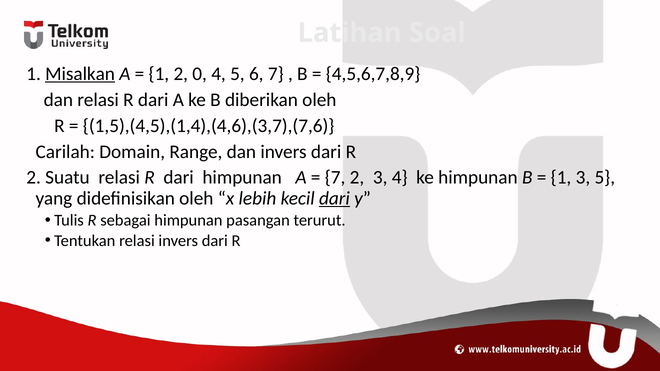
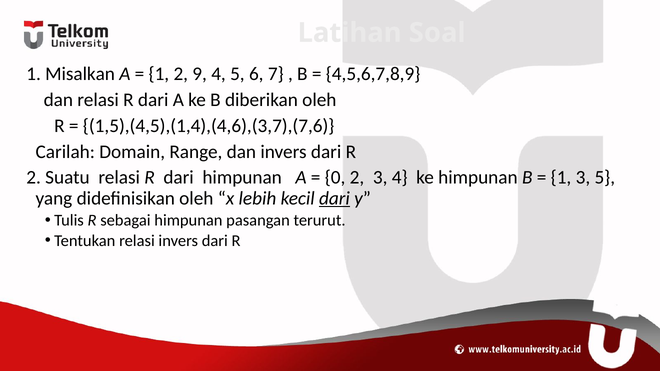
Misalkan underline: present -> none
0: 0 -> 9
7 at (335, 178): 7 -> 0
